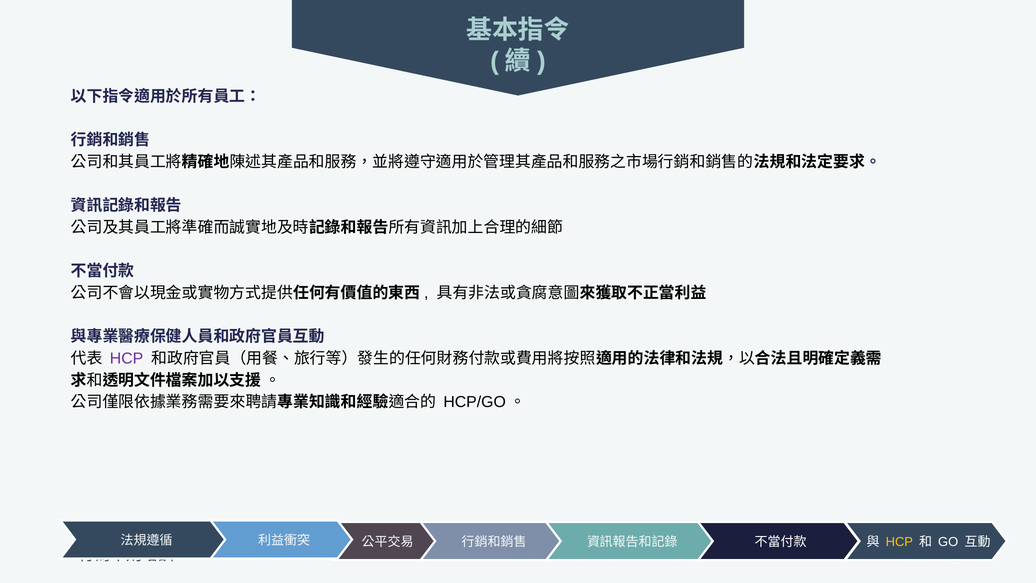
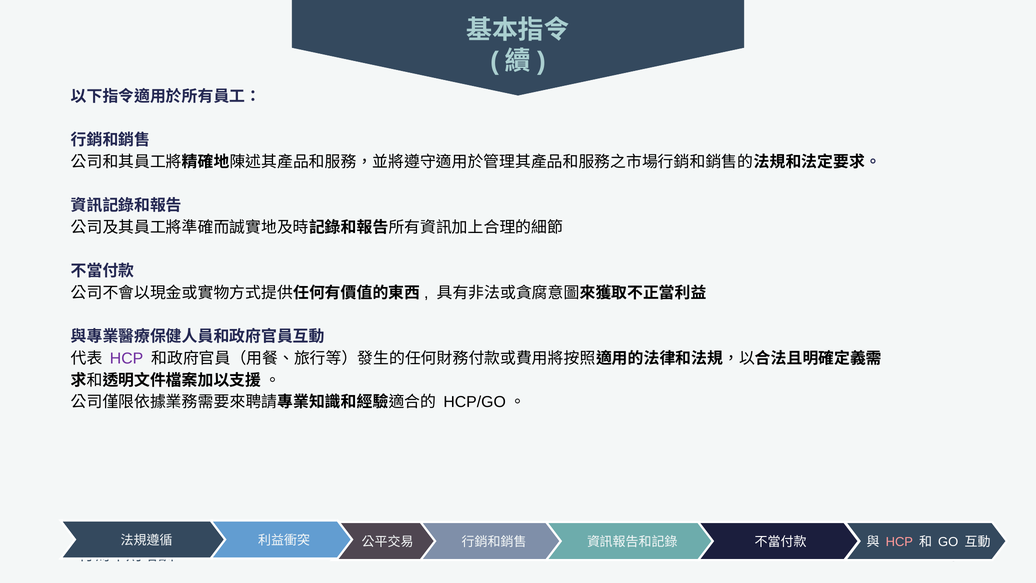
HCP at (899, 542) colour: yellow -> pink
